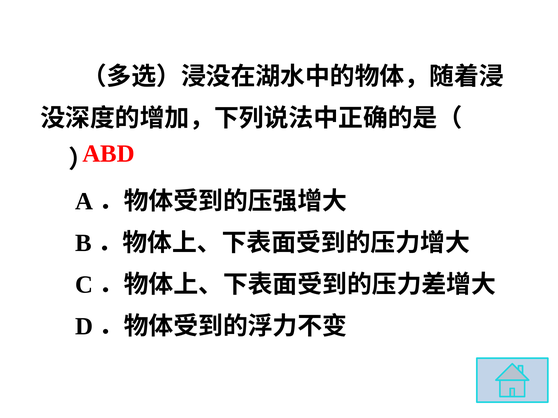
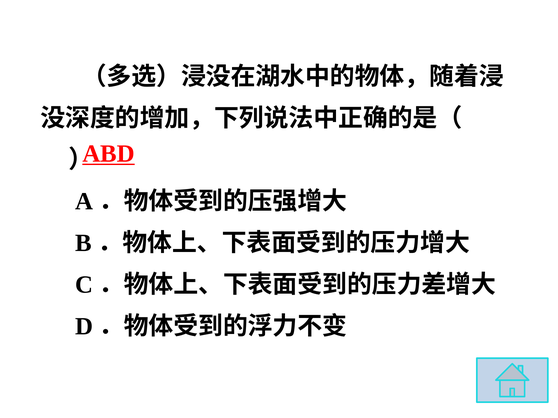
ABD underline: none -> present
